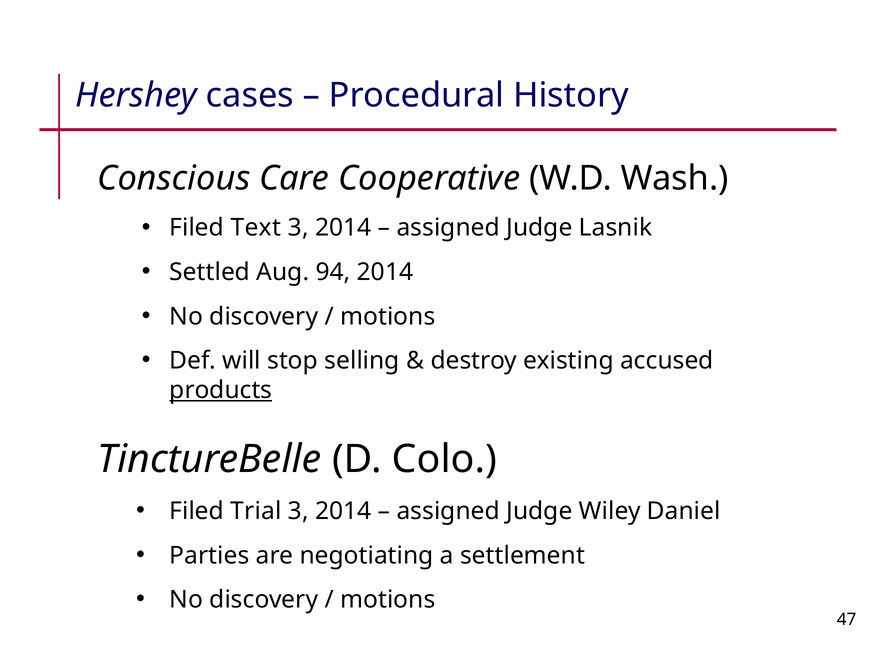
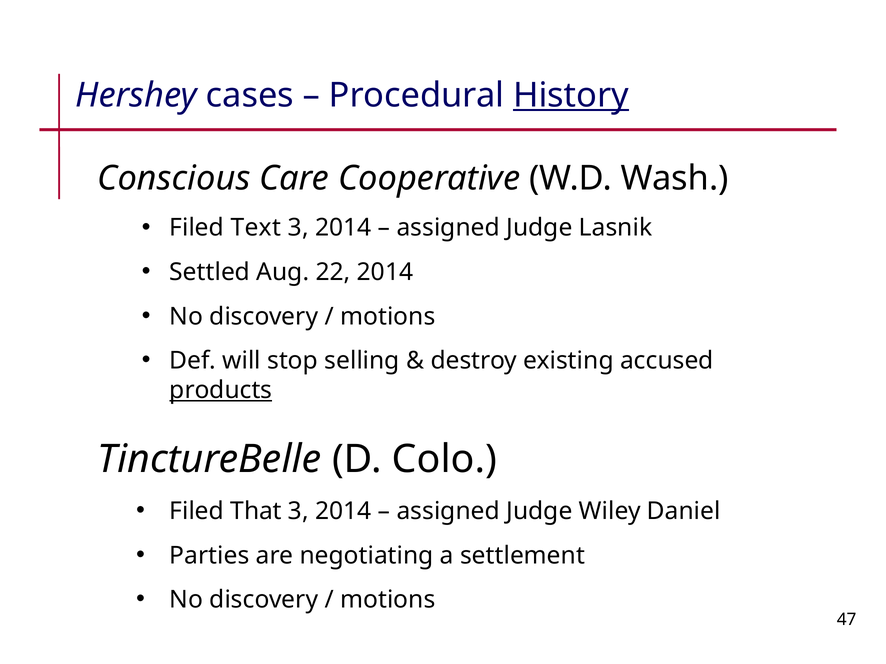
History underline: none -> present
94: 94 -> 22
Trial: Trial -> That
